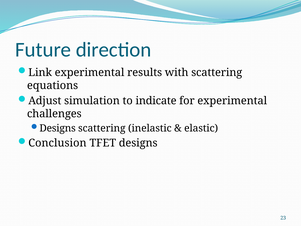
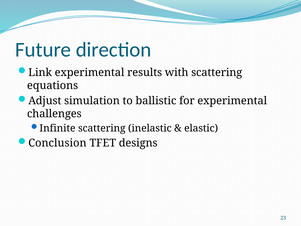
indicate: indicate -> ballistic
Designs at (58, 128): Designs -> Infinite
